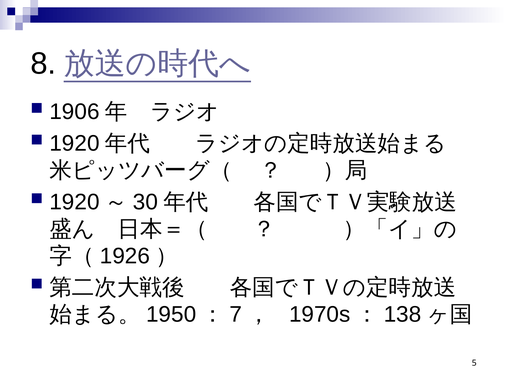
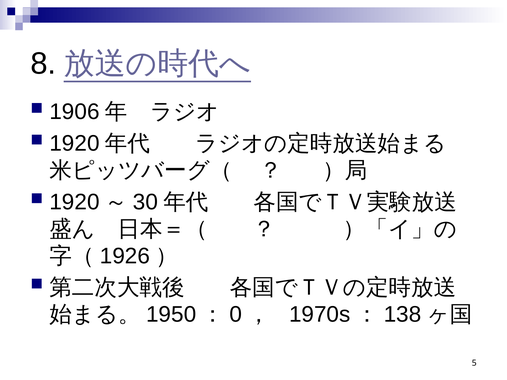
7: 7 -> 0
